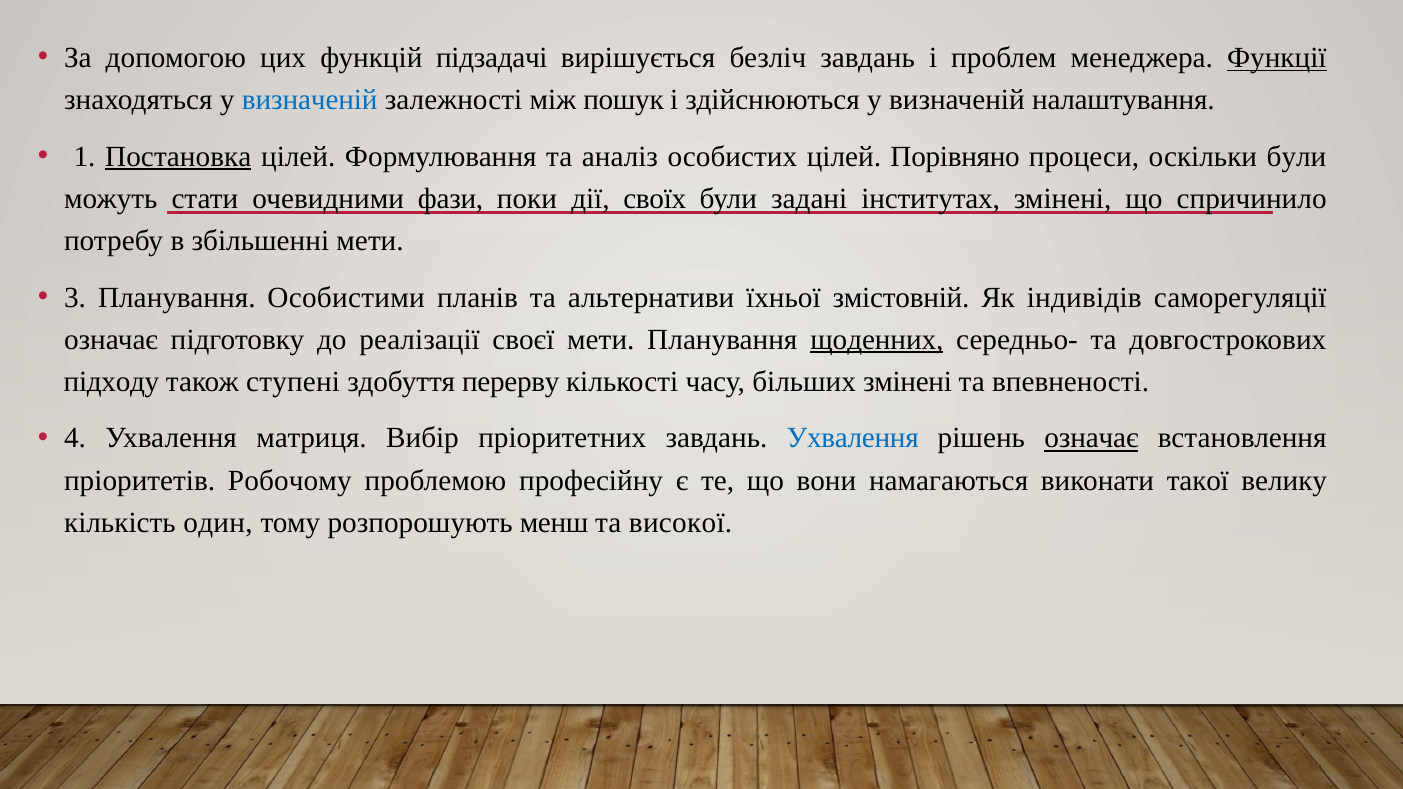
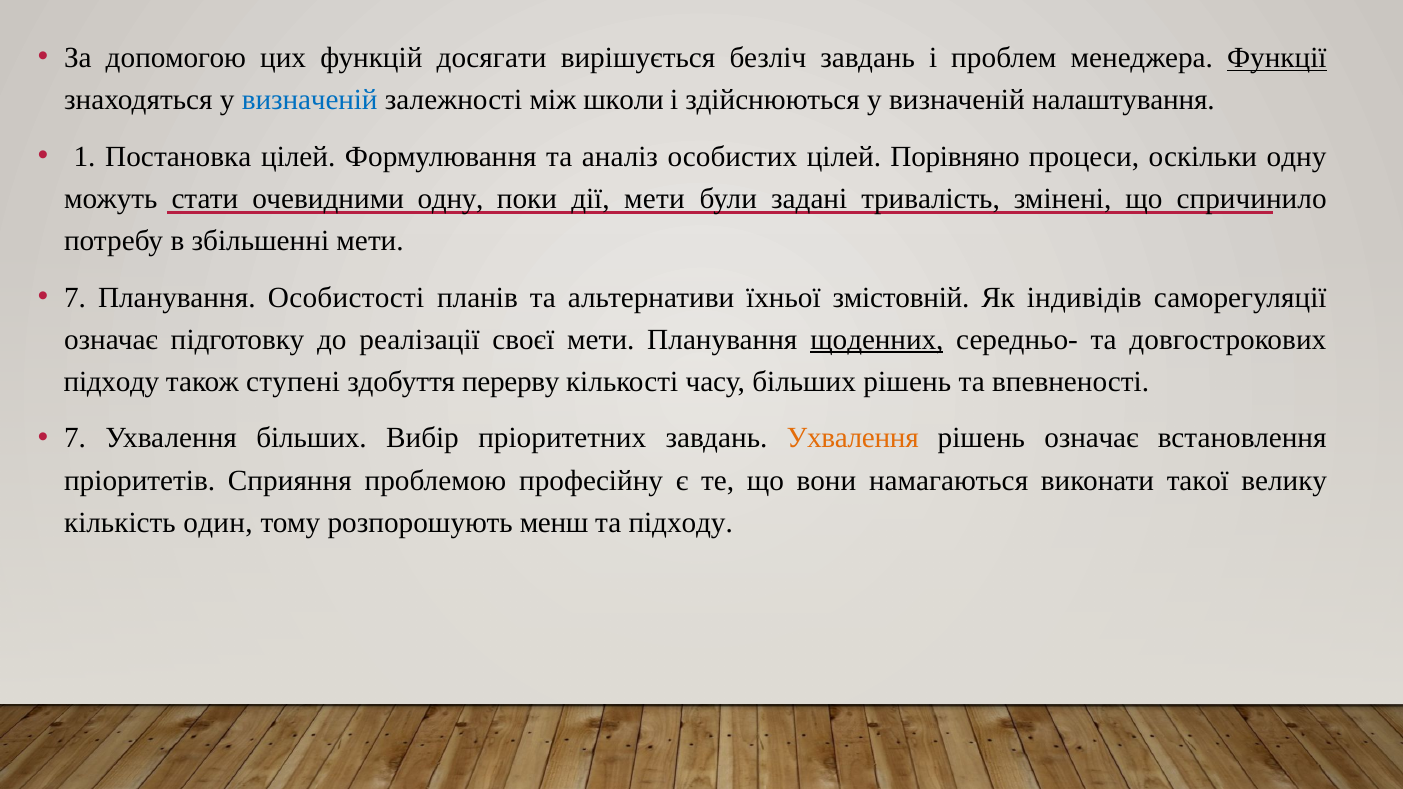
підзадачі: підзадачі -> досягати
пошук: пошук -> школи
Постановка underline: present -> none
оскільки були: були -> одну
очевидними фази: фази -> одну
дії своїх: своїх -> мети
інститутах: інститутах -> тривалість
3 at (75, 298): 3 -> 7
Особистими: Особистими -> Особистості
більших змінені: змінені -> рішень
4 at (75, 438): 4 -> 7
Ухвалення матриця: матриця -> більших
Ухвалення at (853, 438) colour: blue -> orange
означає at (1091, 438) underline: present -> none
Робочому: Робочому -> Сприяння
та високої: високої -> підходу
